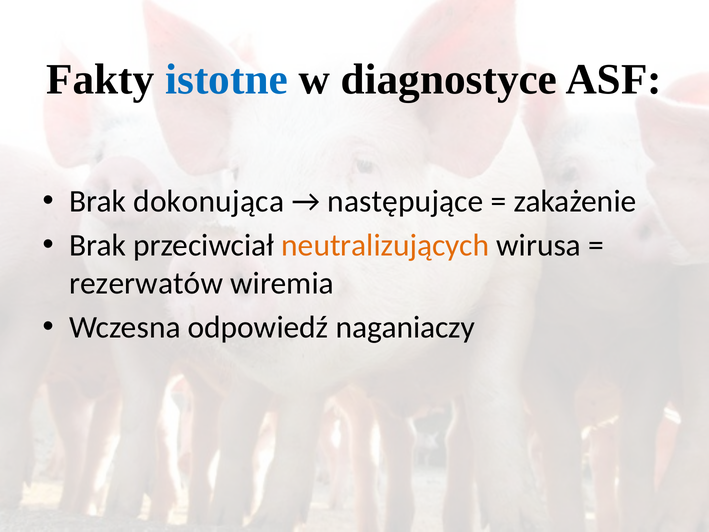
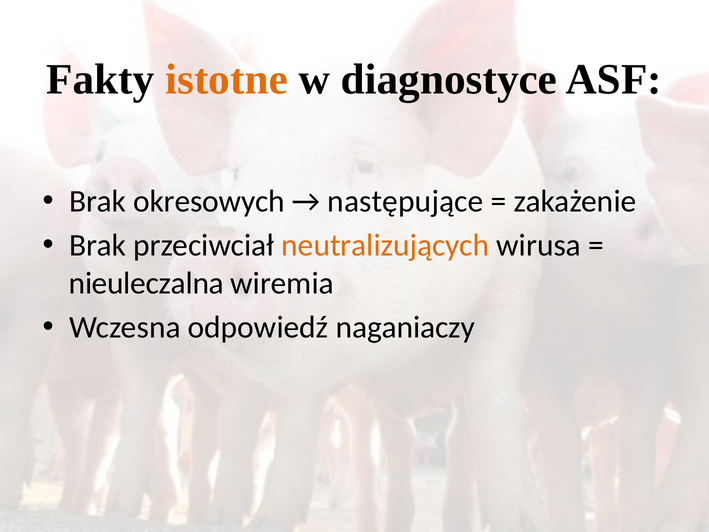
istotne colour: blue -> orange
dokonująca: dokonująca -> okresowych
rezerwatów: rezerwatów -> nieuleczalna
